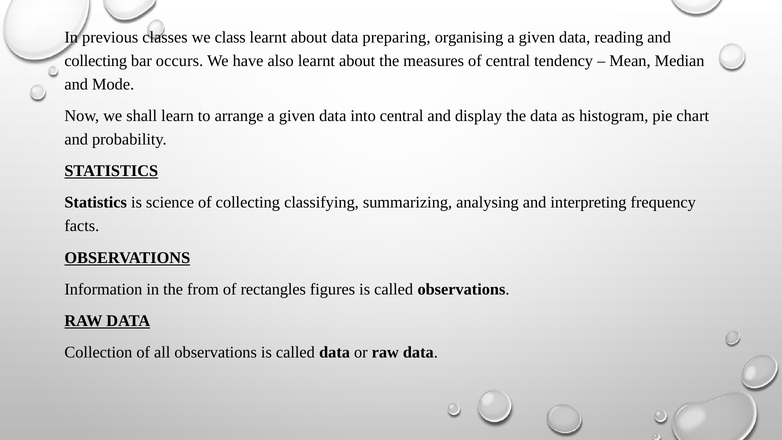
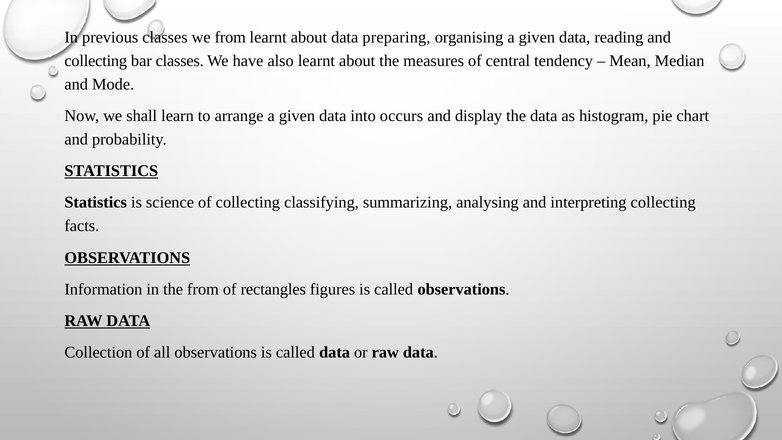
we class: class -> from
bar occurs: occurs -> classes
into central: central -> occurs
interpreting frequency: frequency -> collecting
